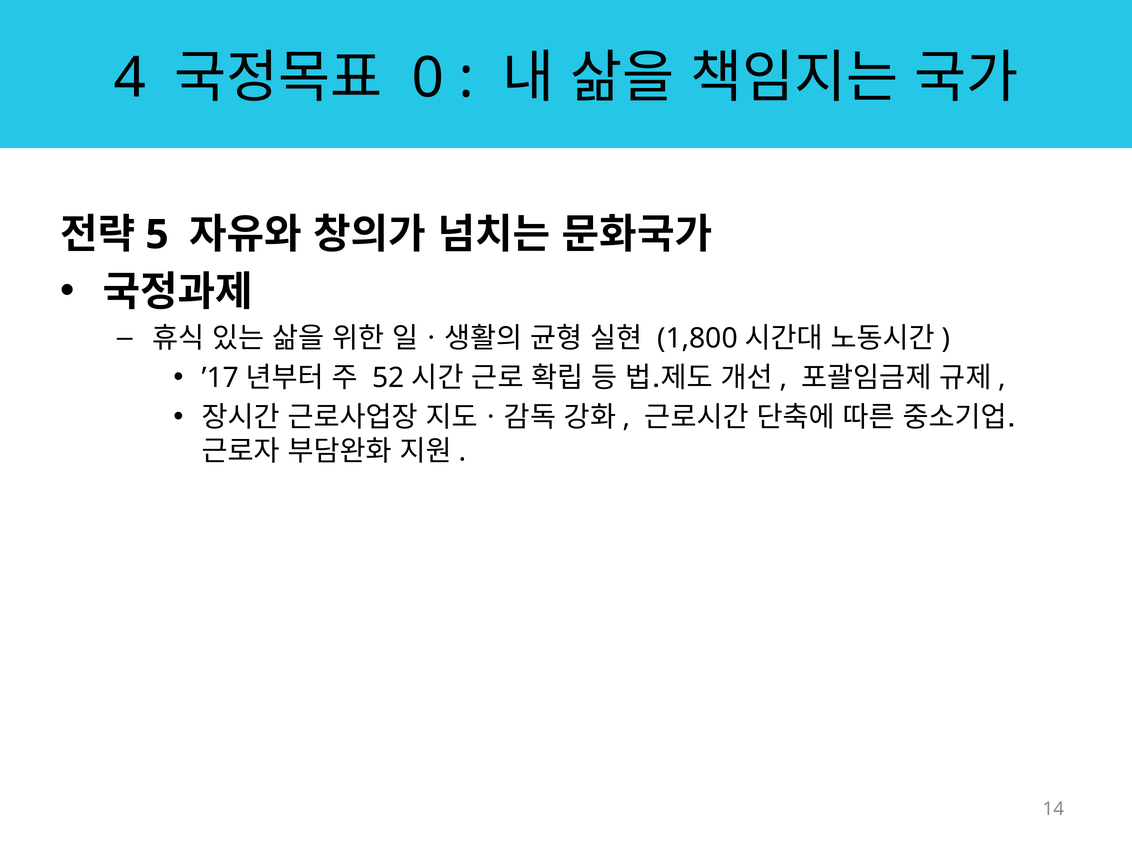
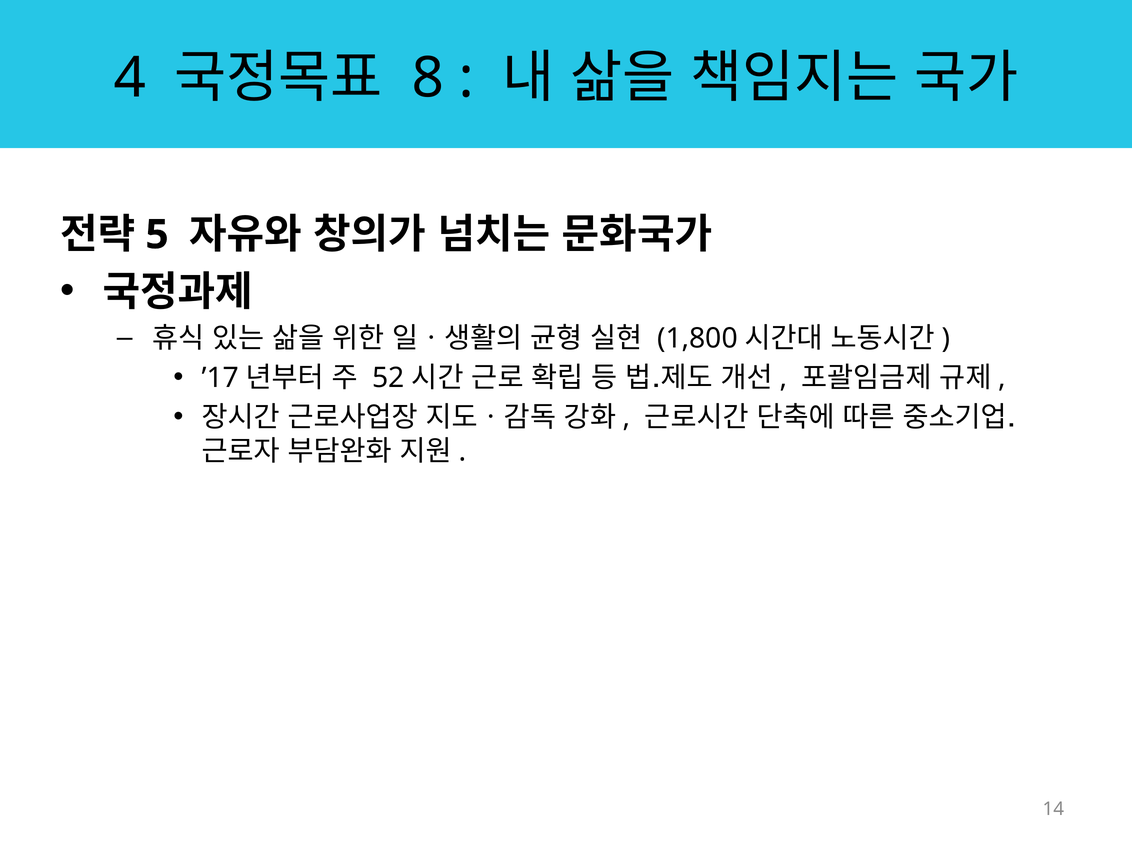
0: 0 -> 8
